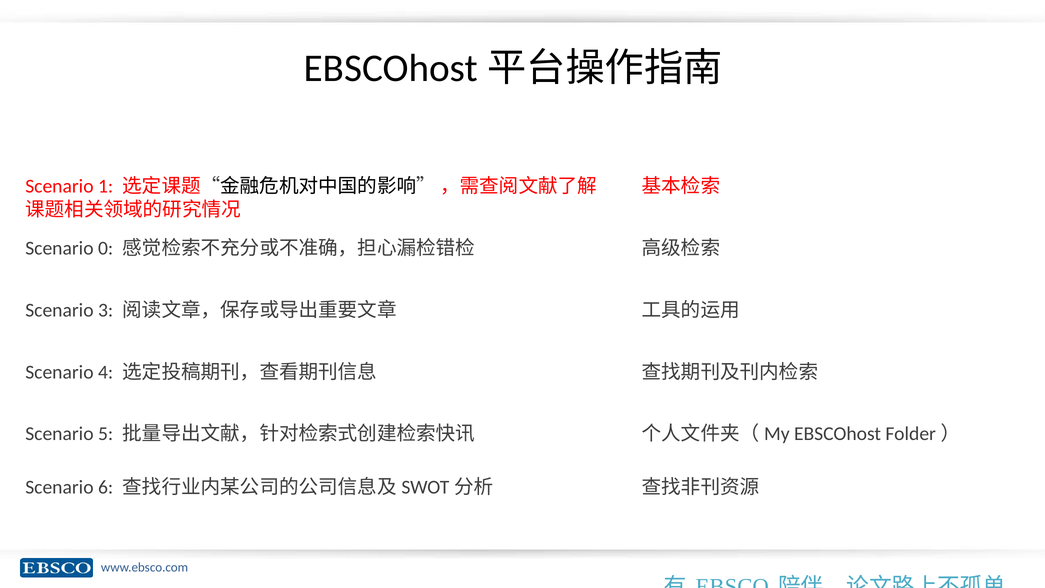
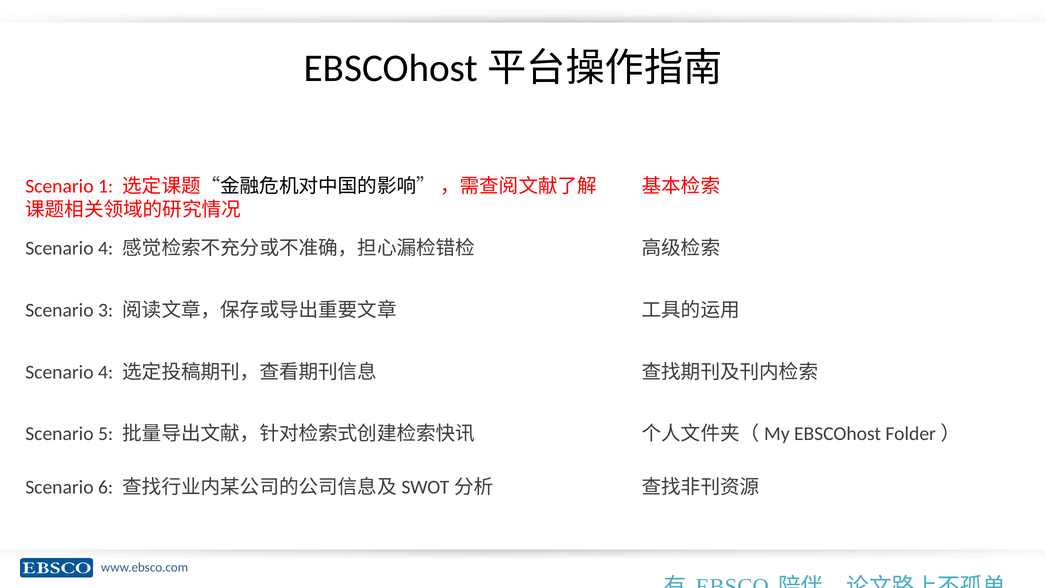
0 at (106, 248): 0 -> 4
